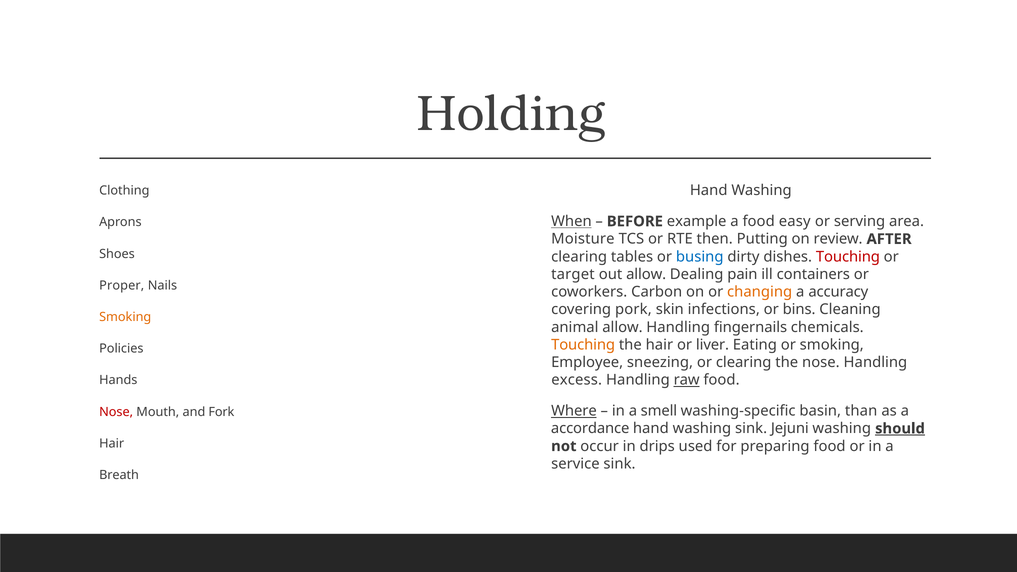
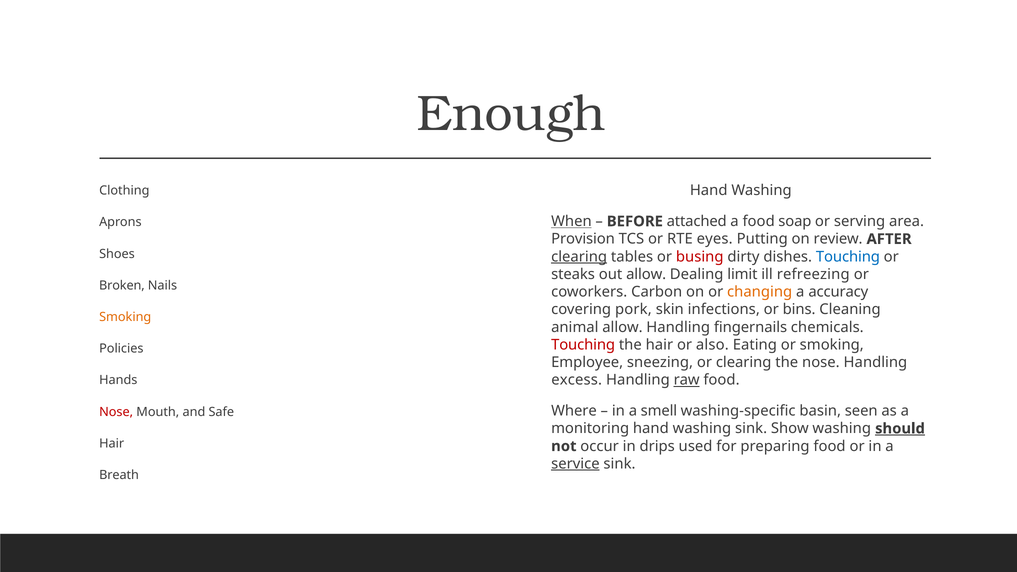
Holding: Holding -> Enough
example: example -> attached
easy: easy -> soap
Moisture: Moisture -> Provision
then: then -> eyes
clearing at (579, 257) underline: none -> present
busing colour: blue -> red
Touching at (848, 257) colour: red -> blue
target: target -> steaks
pain: pain -> limit
containers: containers -> refreezing
Proper: Proper -> Broken
Touching at (583, 345) colour: orange -> red
liver: liver -> also
Where underline: present -> none
than: than -> seen
Fork: Fork -> Safe
accordance: accordance -> monitoring
Jejuni: Jejuni -> Show
service underline: none -> present
